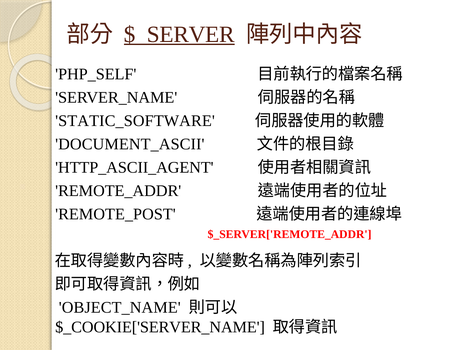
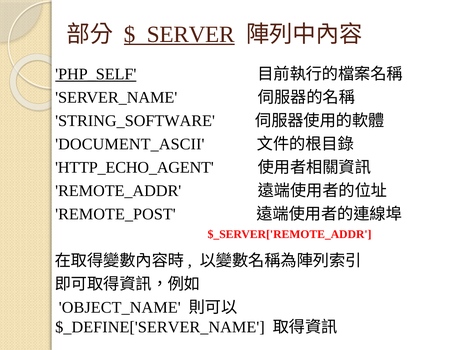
PHP_SELF underline: none -> present
STATIC_SOFTWARE: STATIC_SOFTWARE -> STRING_SOFTWARE
HTTP_ASCII_AGENT: HTTP_ASCII_AGENT -> HTTP_ECHO_AGENT
$_COOKIE['SERVER_NAME: $_COOKIE['SERVER_NAME -> $_DEFINE['SERVER_NAME
